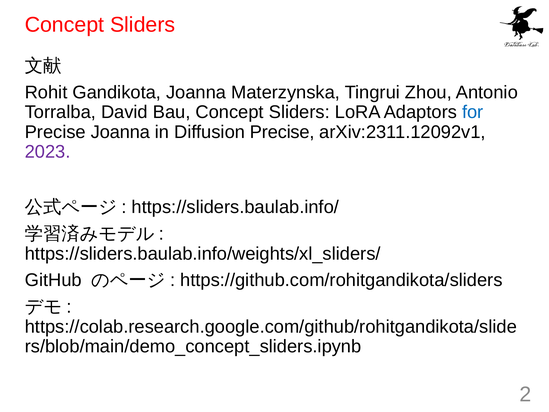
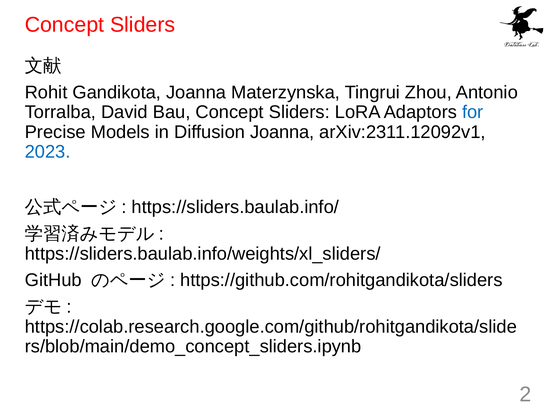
Precise Joanna: Joanna -> Models
Diffusion Precise: Precise -> Joanna
2023 colour: purple -> blue
